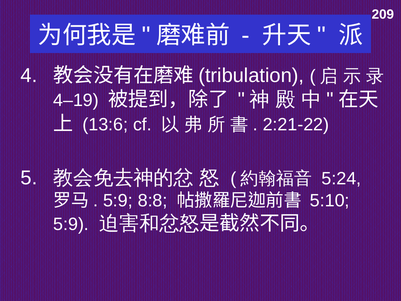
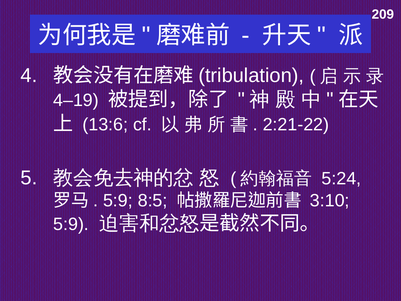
8:8: 8:8 -> 8:5
5:10: 5:10 -> 3:10
